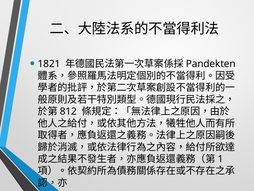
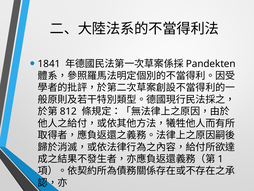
1821: 1821 -> 1841
